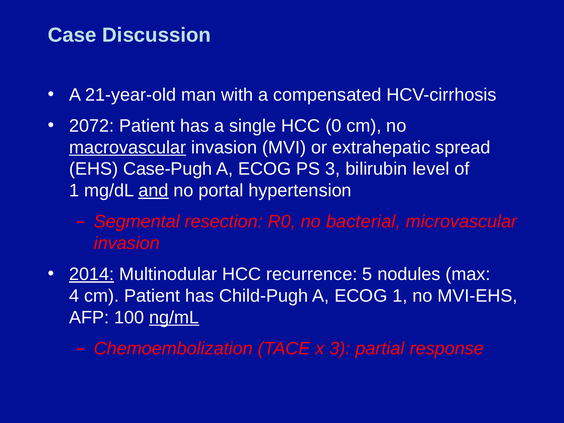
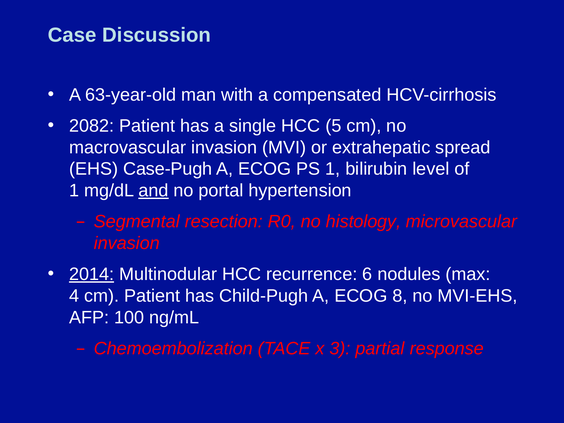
21-year-old: 21-year-old -> 63-year-old
2072: 2072 -> 2082
0: 0 -> 5
macrovascular underline: present -> none
PS 3: 3 -> 1
bacterial: bacterial -> histology
5: 5 -> 6
ECOG 1: 1 -> 8
ng/mL underline: present -> none
